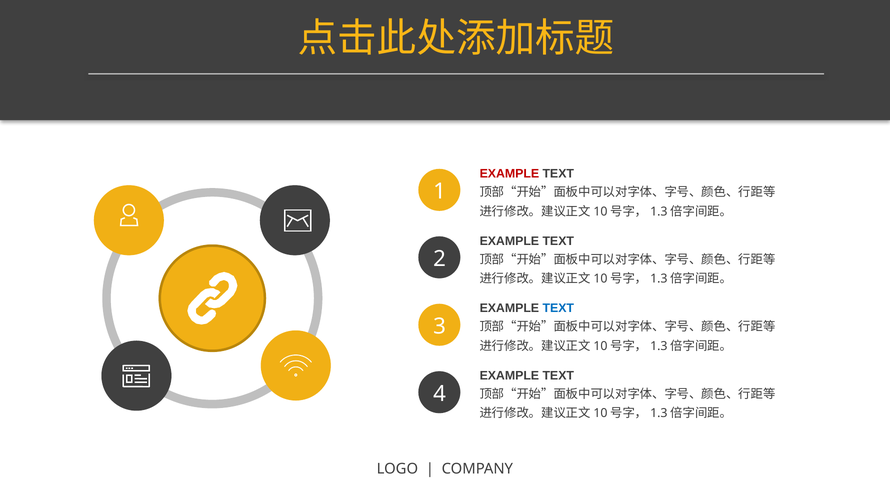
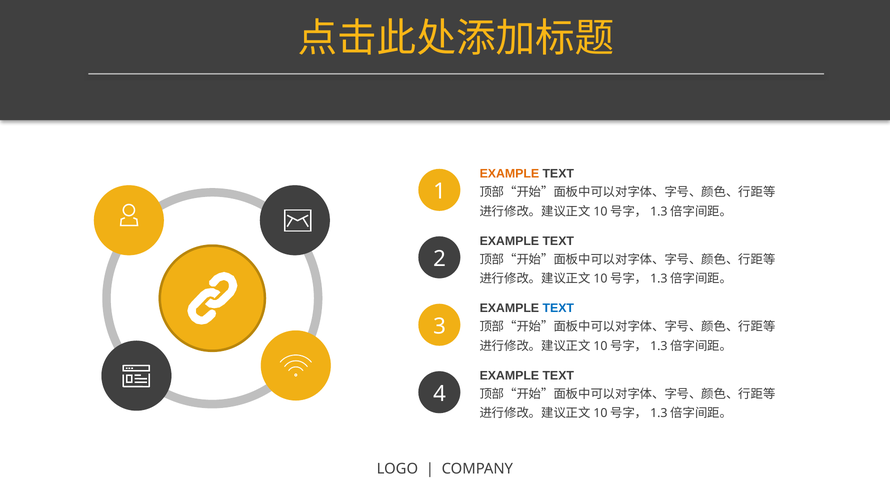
EXAMPLE at (509, 174) colour: red -> orange
